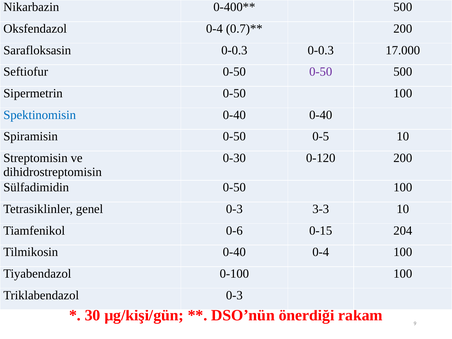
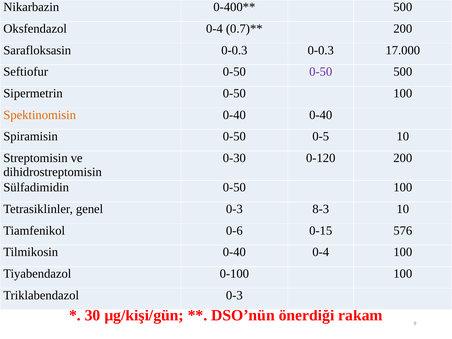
Spektinomisin colour: blue -> orange
3-3: 3-3 -> 8-3
204: 204 -> 576
